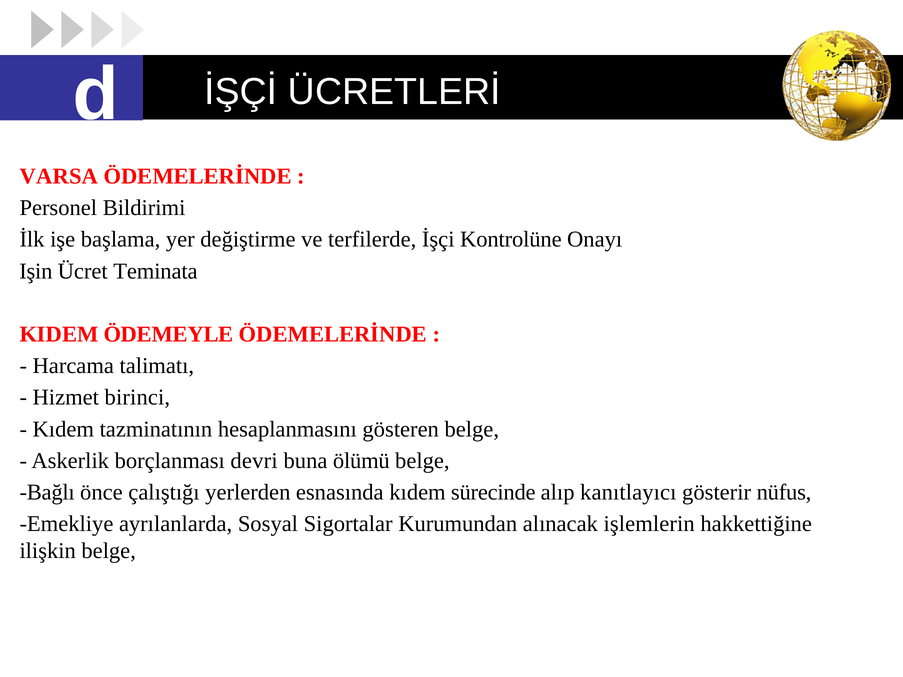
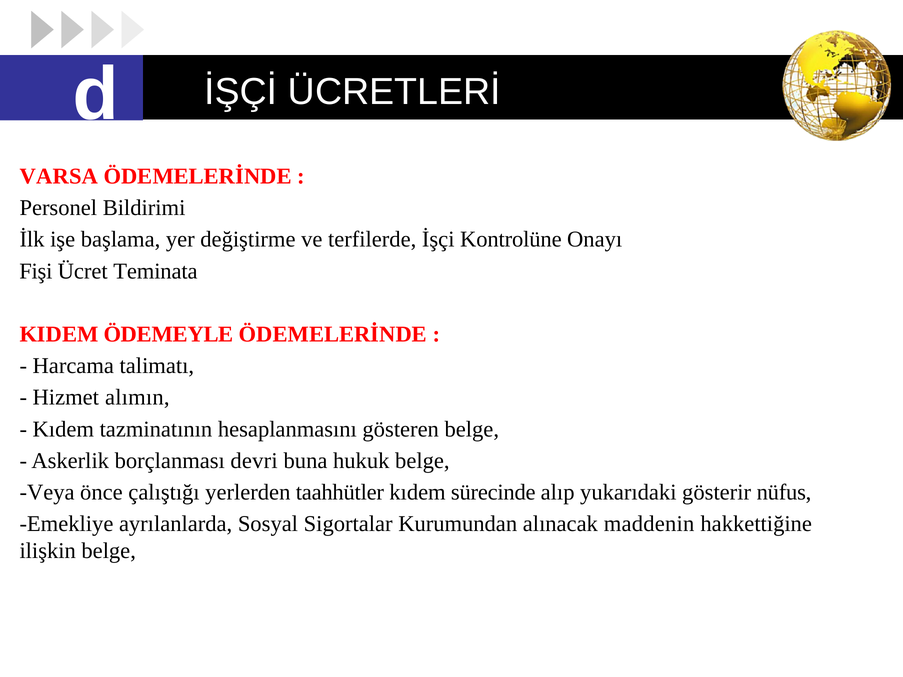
Işin: Işin -> Fişi
birinci: birinci -> alımın
ölümü: ölümü -> hukuk
Bağlı: Bağlı -> Veya
esnasında: esnasında -> taahhütler
kanıtlayıcı: kanıtlayıcı -> yukarıdaki
işlemlerin: işlemlerin -> maddenin
